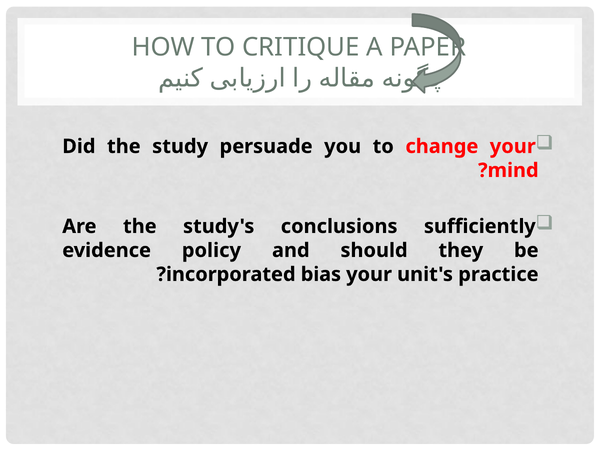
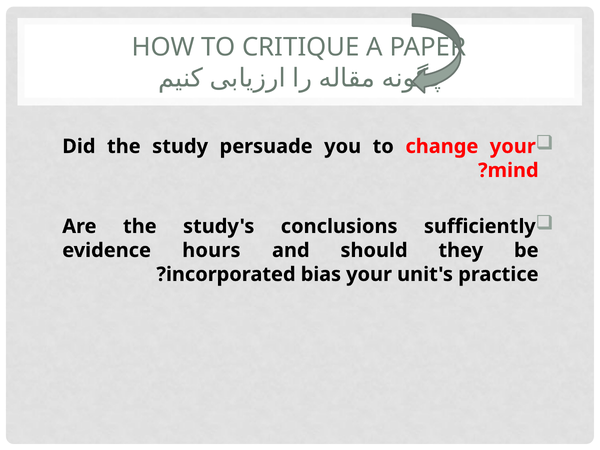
policy: policy -> hours
